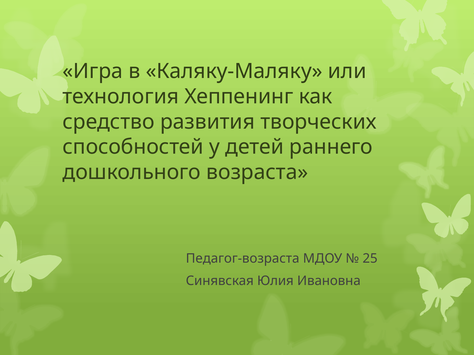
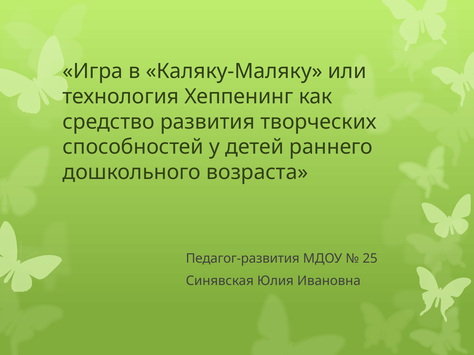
Педагог-возраста: Педагог-возраста -> Педагог-развития
